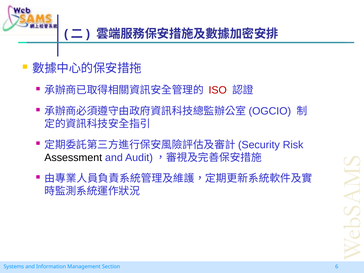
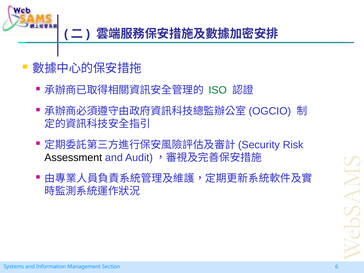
ISO colour: red -> green
